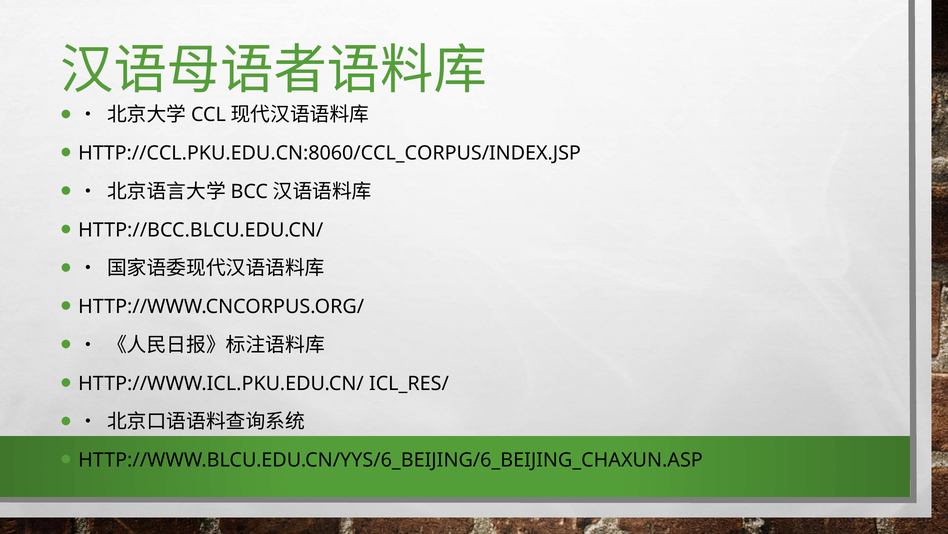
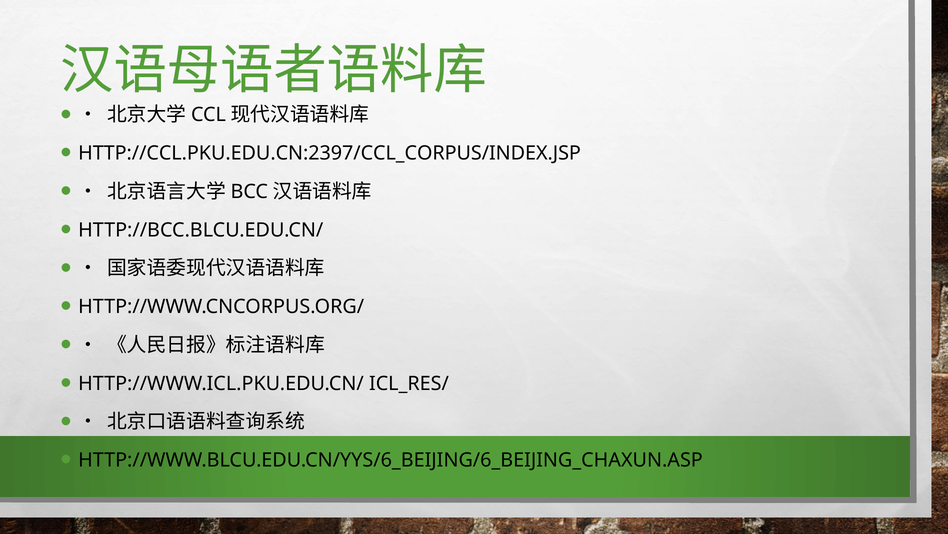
HTTP://CCL.PKU.EDU.CN:8060/CCL_CORPUS/INDEX.JSP: HTTP://CCL.PKU.EDU.CN:8060/CCL_CORPUS/INDEX.JSP -> HTTP://CCL.PKU.EDU.CN:2397/CCL_CORPUS/INDEX.JSP
